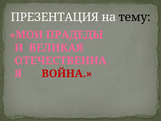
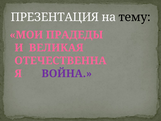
ВОЙНА colour: red -> purple
